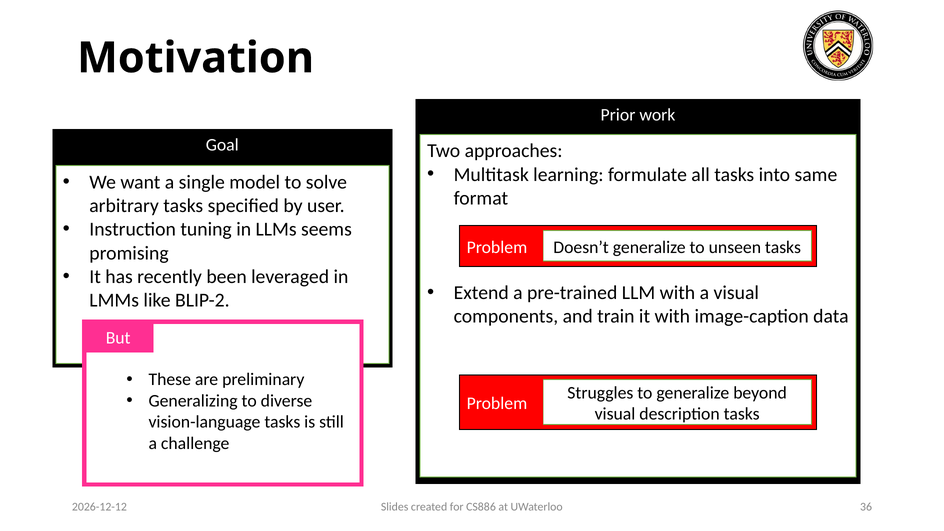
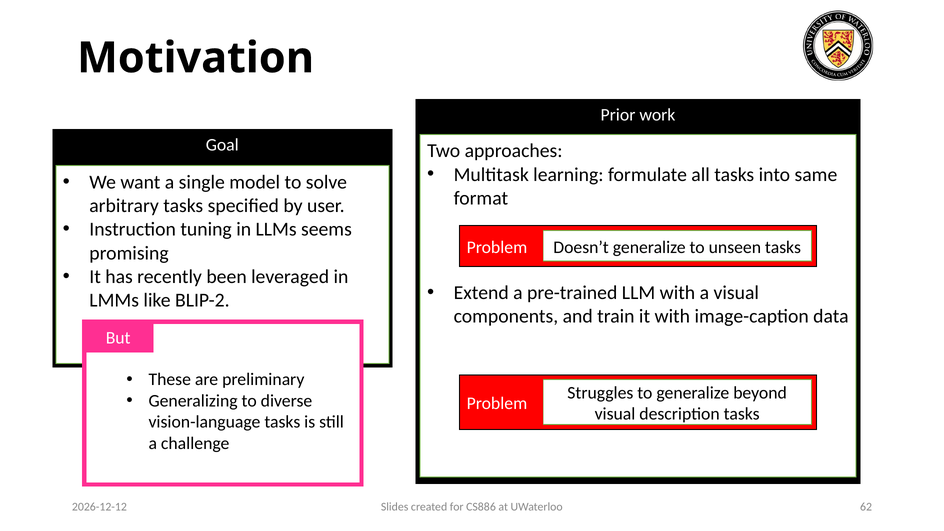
36: 36 -> 62
